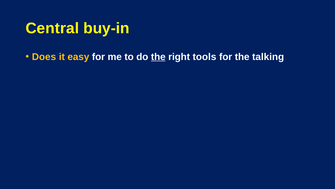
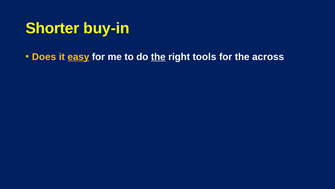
Central: Central -> Shorter
easy underline: none -> present
talking: talking -> across
